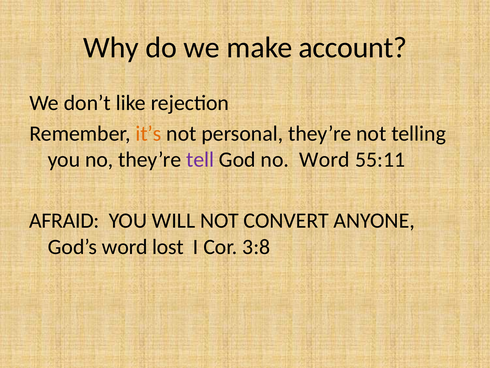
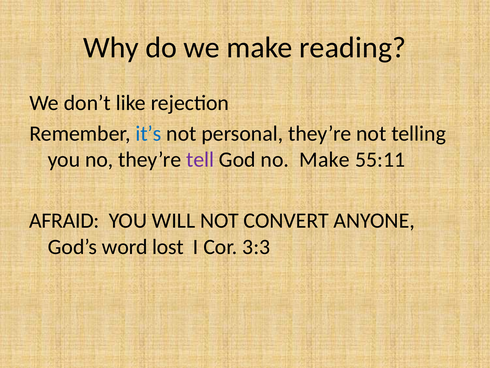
account: account -> reading
it’s colour: orange -> blue
no Word: Word -> Make
3:8: 3:8 -> 3:3
